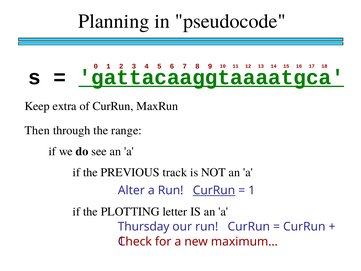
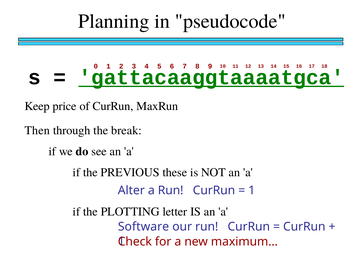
extra: extra -> price
range: range -> break
track: track -> these
CurRun at (214, 190) underline: present -> none
Thursday: Thursday -> Software
